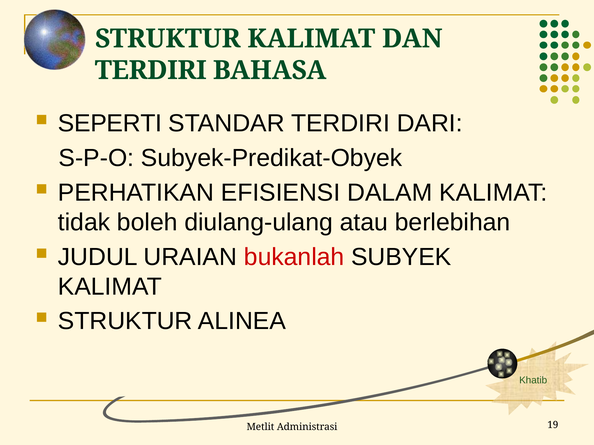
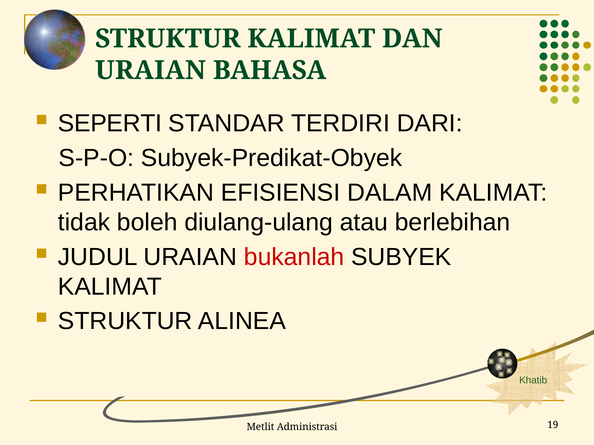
TERDIRI at (151, 70): TERDIRI -> URAIAN
